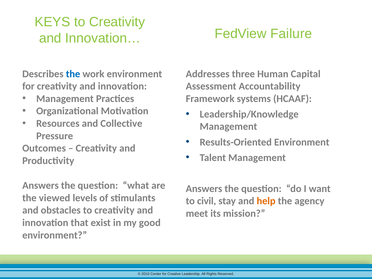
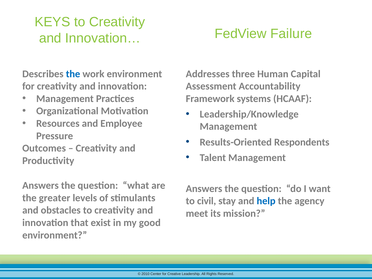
Collective: Collective -> Employee
Results-Oriented Environment: Environment -> Respondents
viewed: viewed -> greater
help colour: orange -> blue
